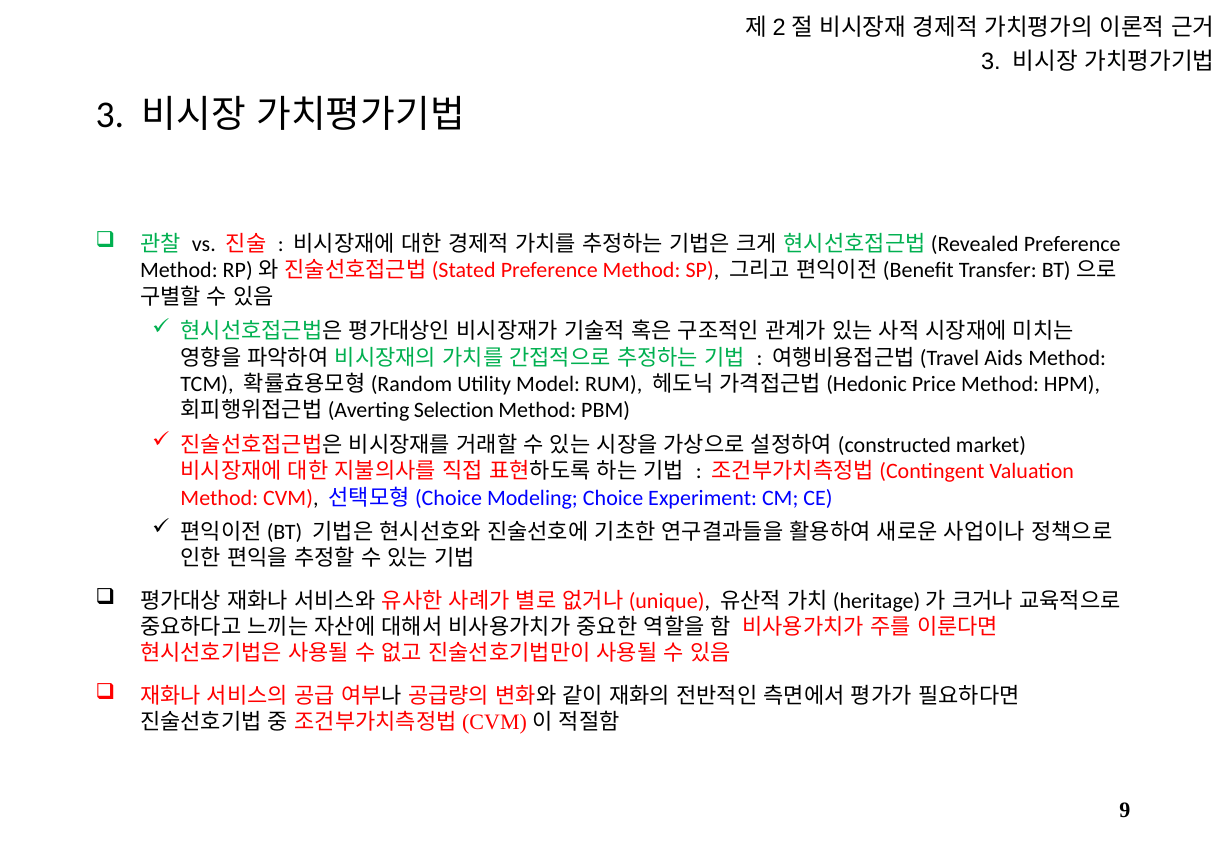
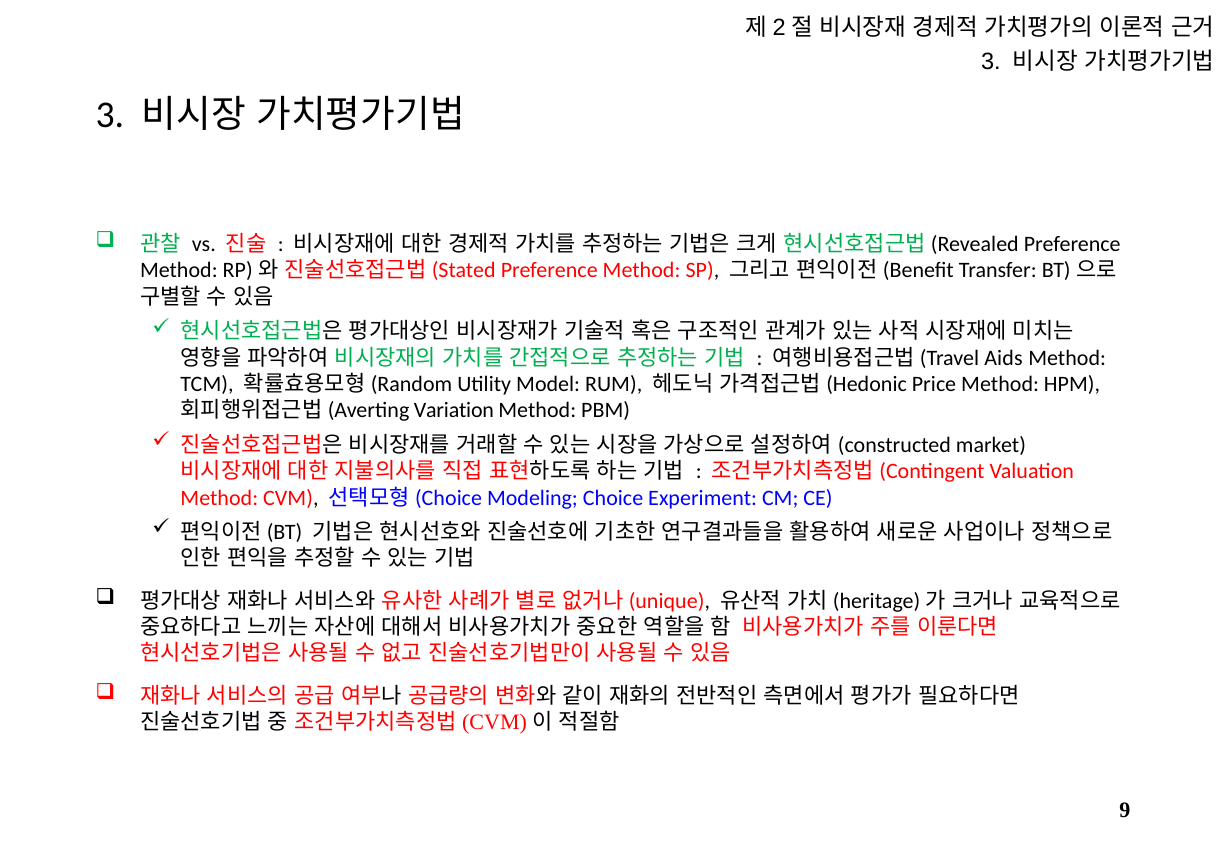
Selection: Selection -> Variation
